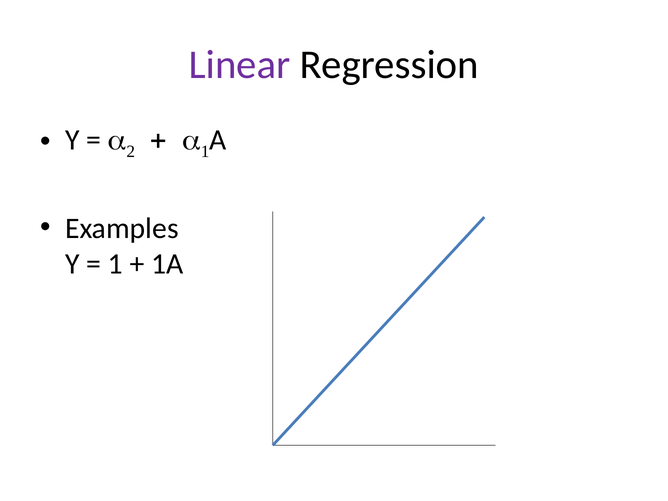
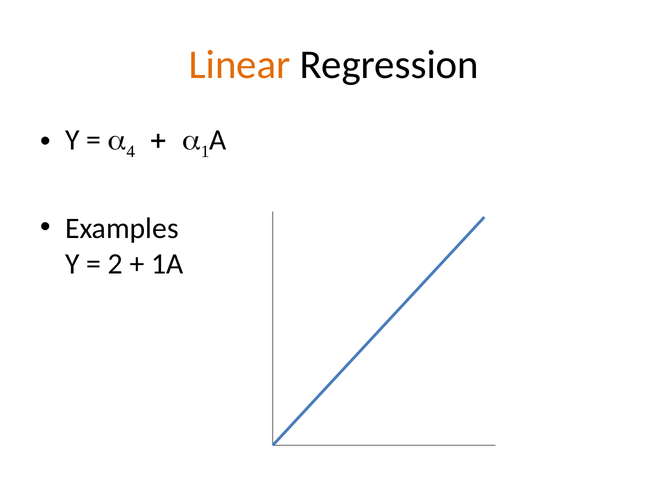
Linear colour: purple -> orange
2: 2 -> 4
1 at (115, 264): 1 -> 2
